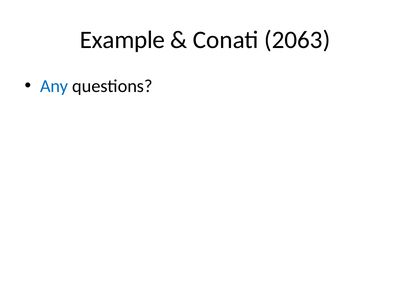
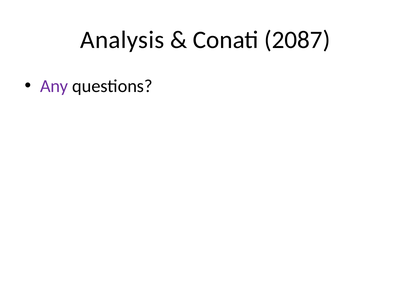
Example: Example -> Analysis
2063: 2063 -> 2087
Any colour: blue -> purple
